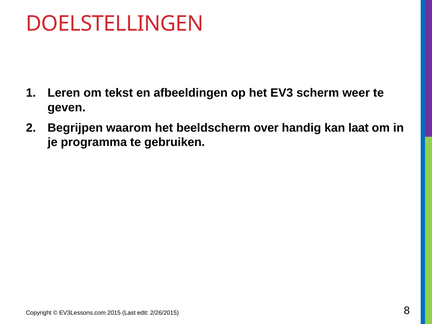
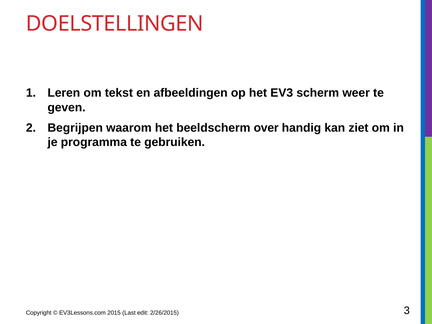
laat: laat -> ziet
8: 8 -> 3
